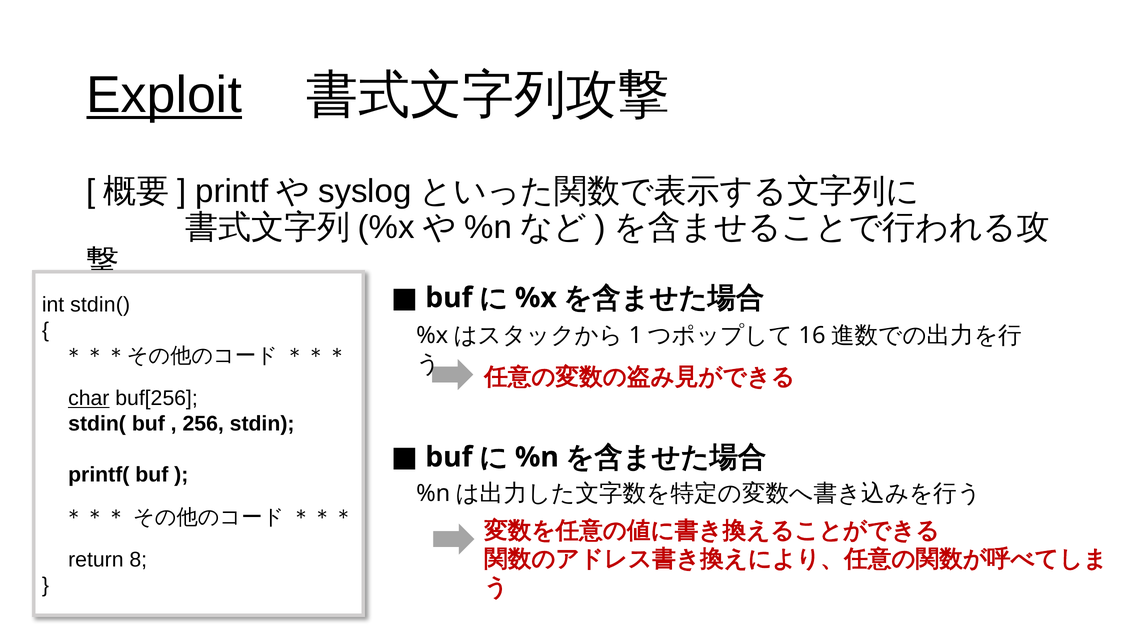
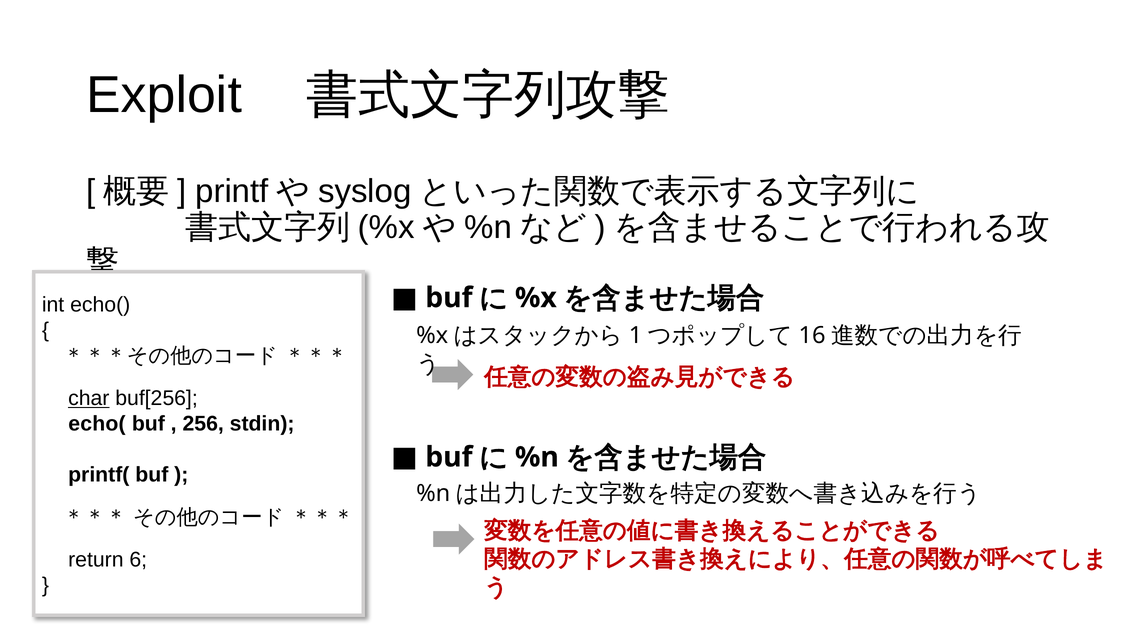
Exploit underline: present -> none
int stdin(: stdin( -> echo(
stdin( at (97, 424): stdin( -> echo(
8: 8 -> 6
